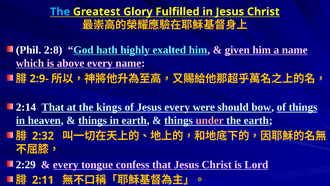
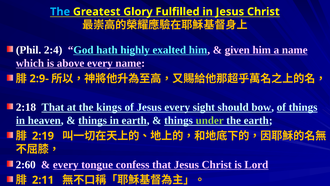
2:8: 2:8 -> 2:4
2:14: 2:14 -> 2:18
were: were -> sight
under colour: pink -> light green
2:32: 2:32 -> 2:19
2:29: 2:29 -> 2:60
